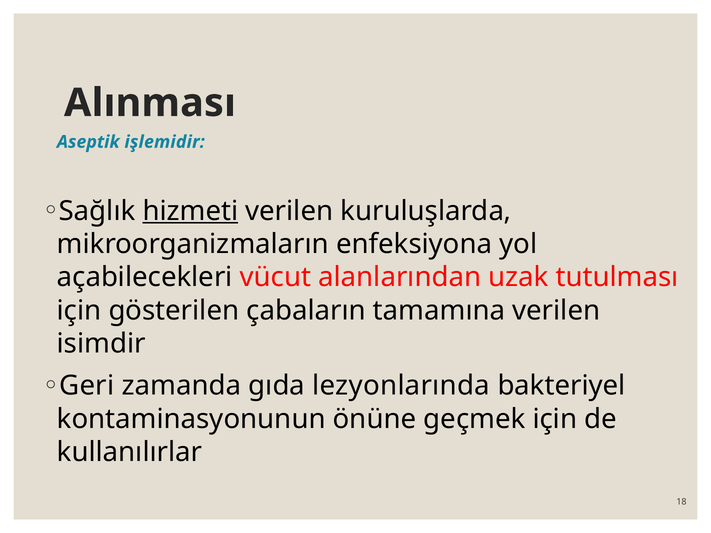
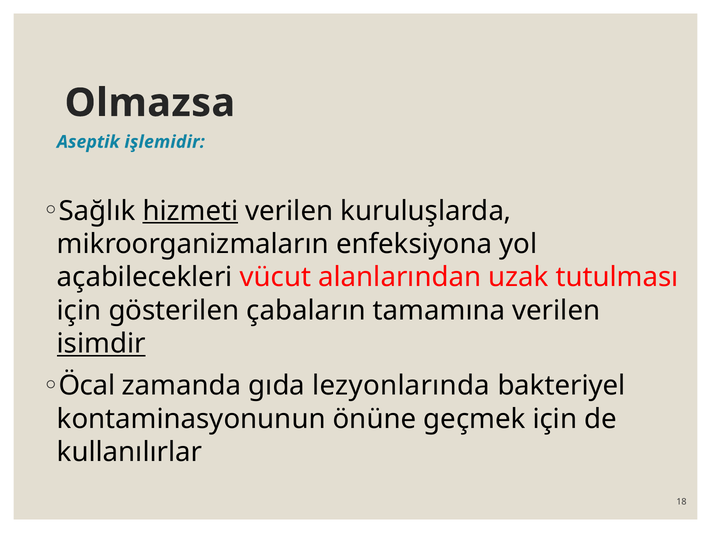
Alınması: Alınması -> Olmazsa
isimdir underline: none -> present
Geri: Geri -> Öcal
